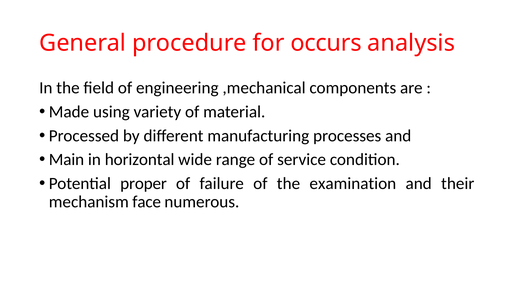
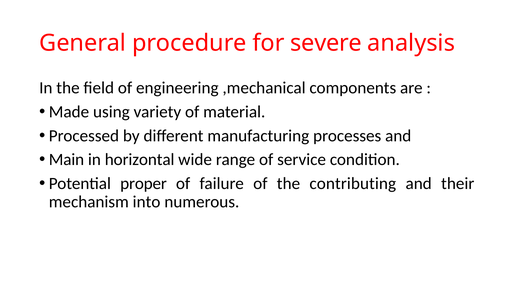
occurs: occurs -> severe
examination: examination -> contributing
face: face -> into
